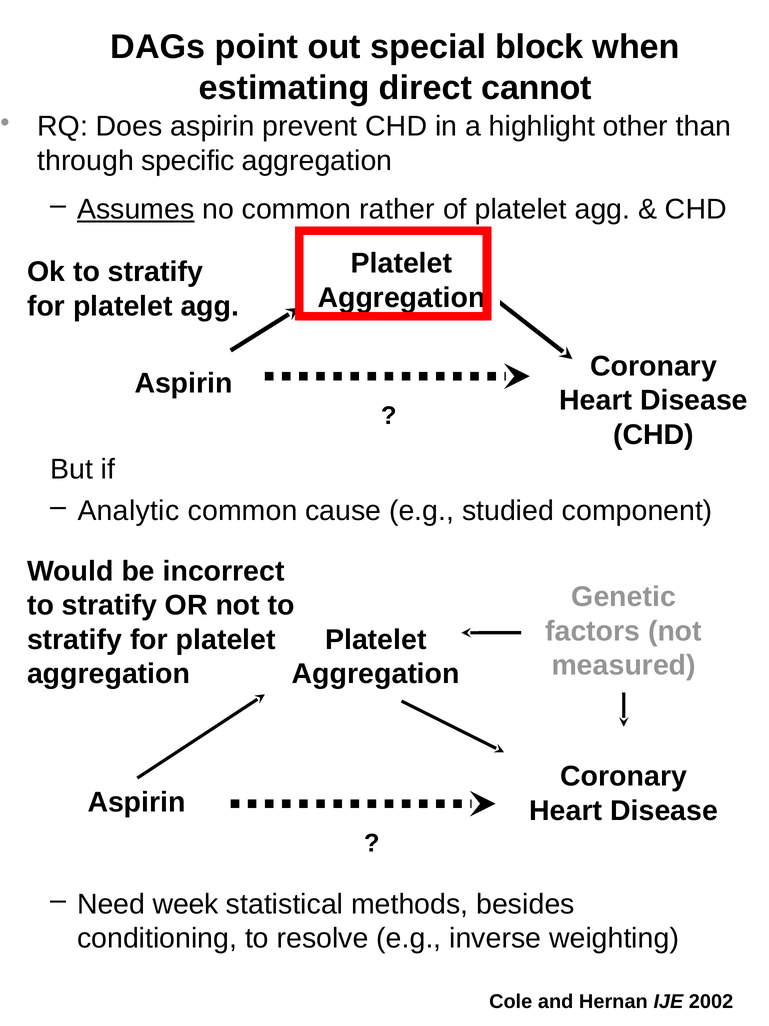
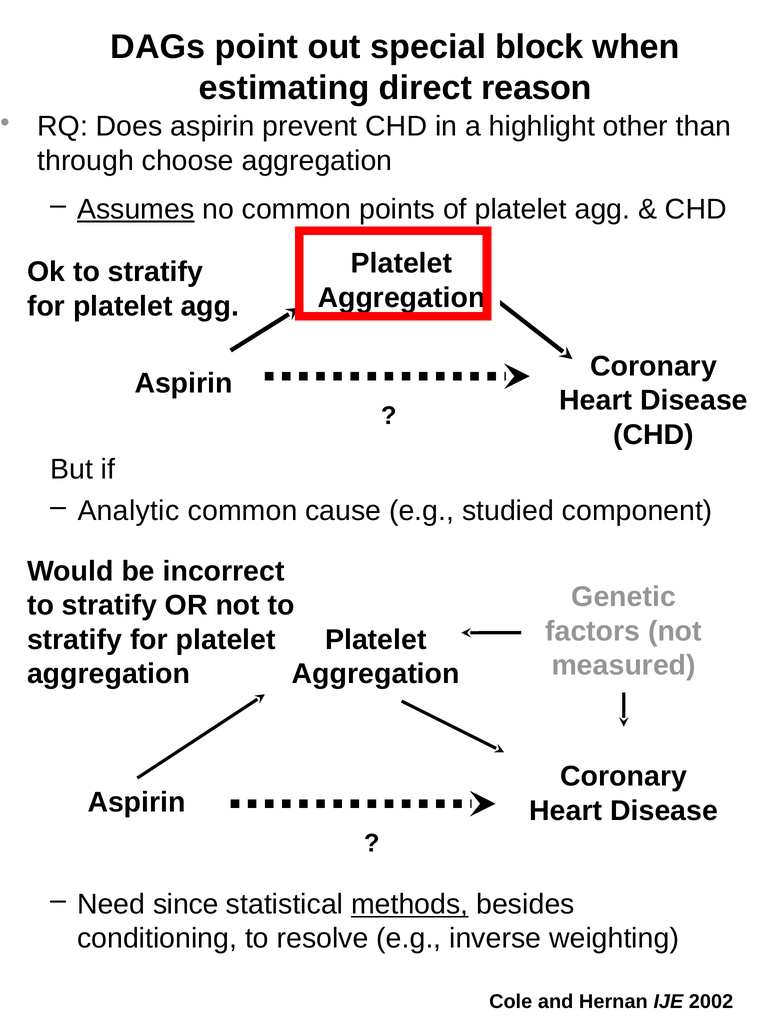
cannot: cannot -> reason
specific: specific -> choose
rather: rather -> points
week: week -> since
methods underline: none -> present
